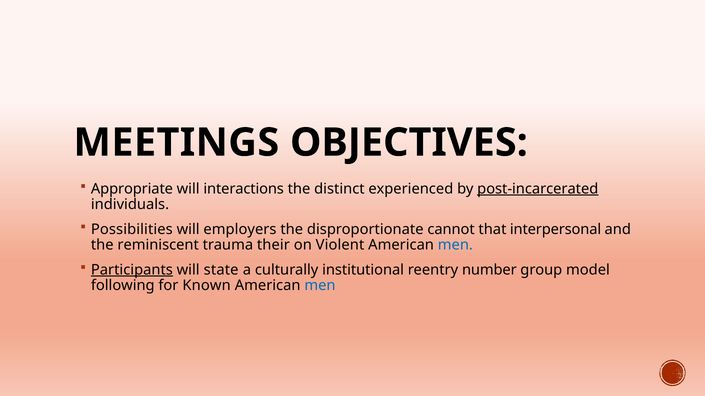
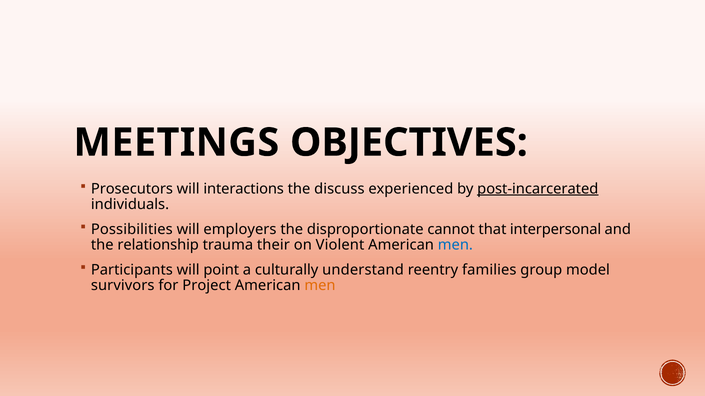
Appropriate: Appropriate -> Prosecutors
distinct: distinct -> discuss
reminiscent: reminiscent -> relationship
Participants underline: present -> none
state: state -> point
institutional: institutional -> understand
number: number -> families
following: following -> survivors
Known: Known -> Project
men at (320, 286) colour: blue -> orange
